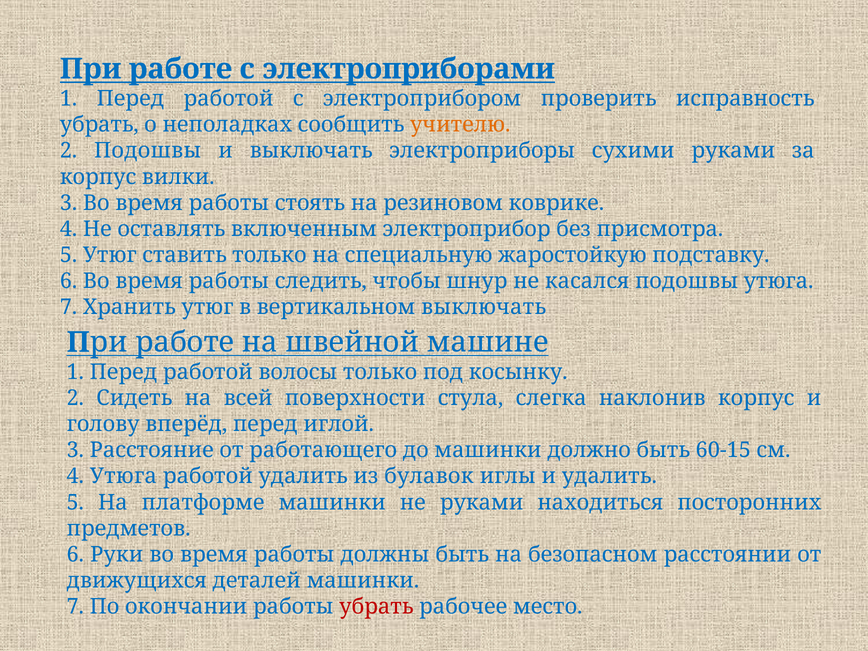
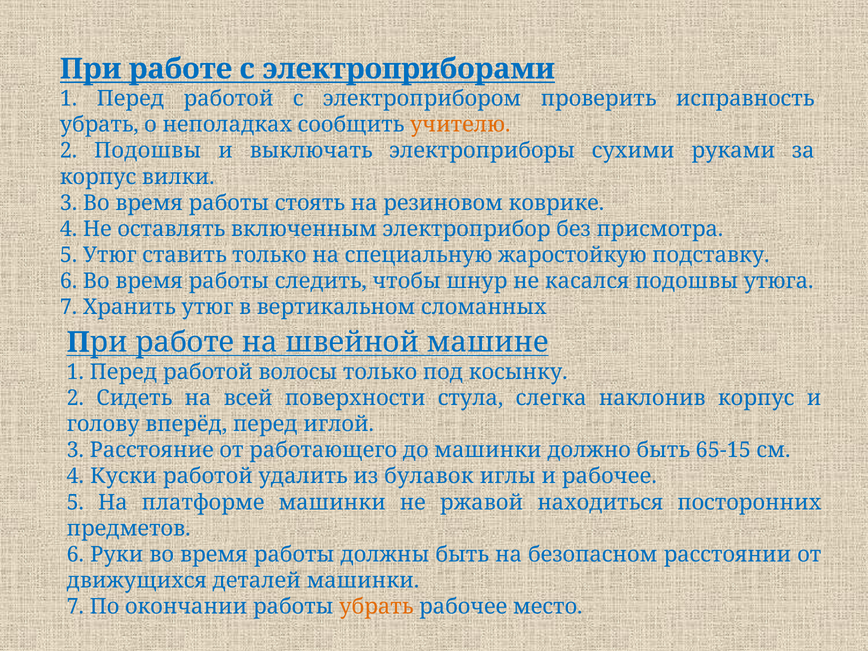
вертикальном выключать: выключать -> сломанных
60-15: 60-15 -> 65-15
4 Утюга: Утюга -> Куски
и удалить: удалить -> рабочее
не руками: руками -> ржавой
убрать at (376, 607) colour: red -> orange
